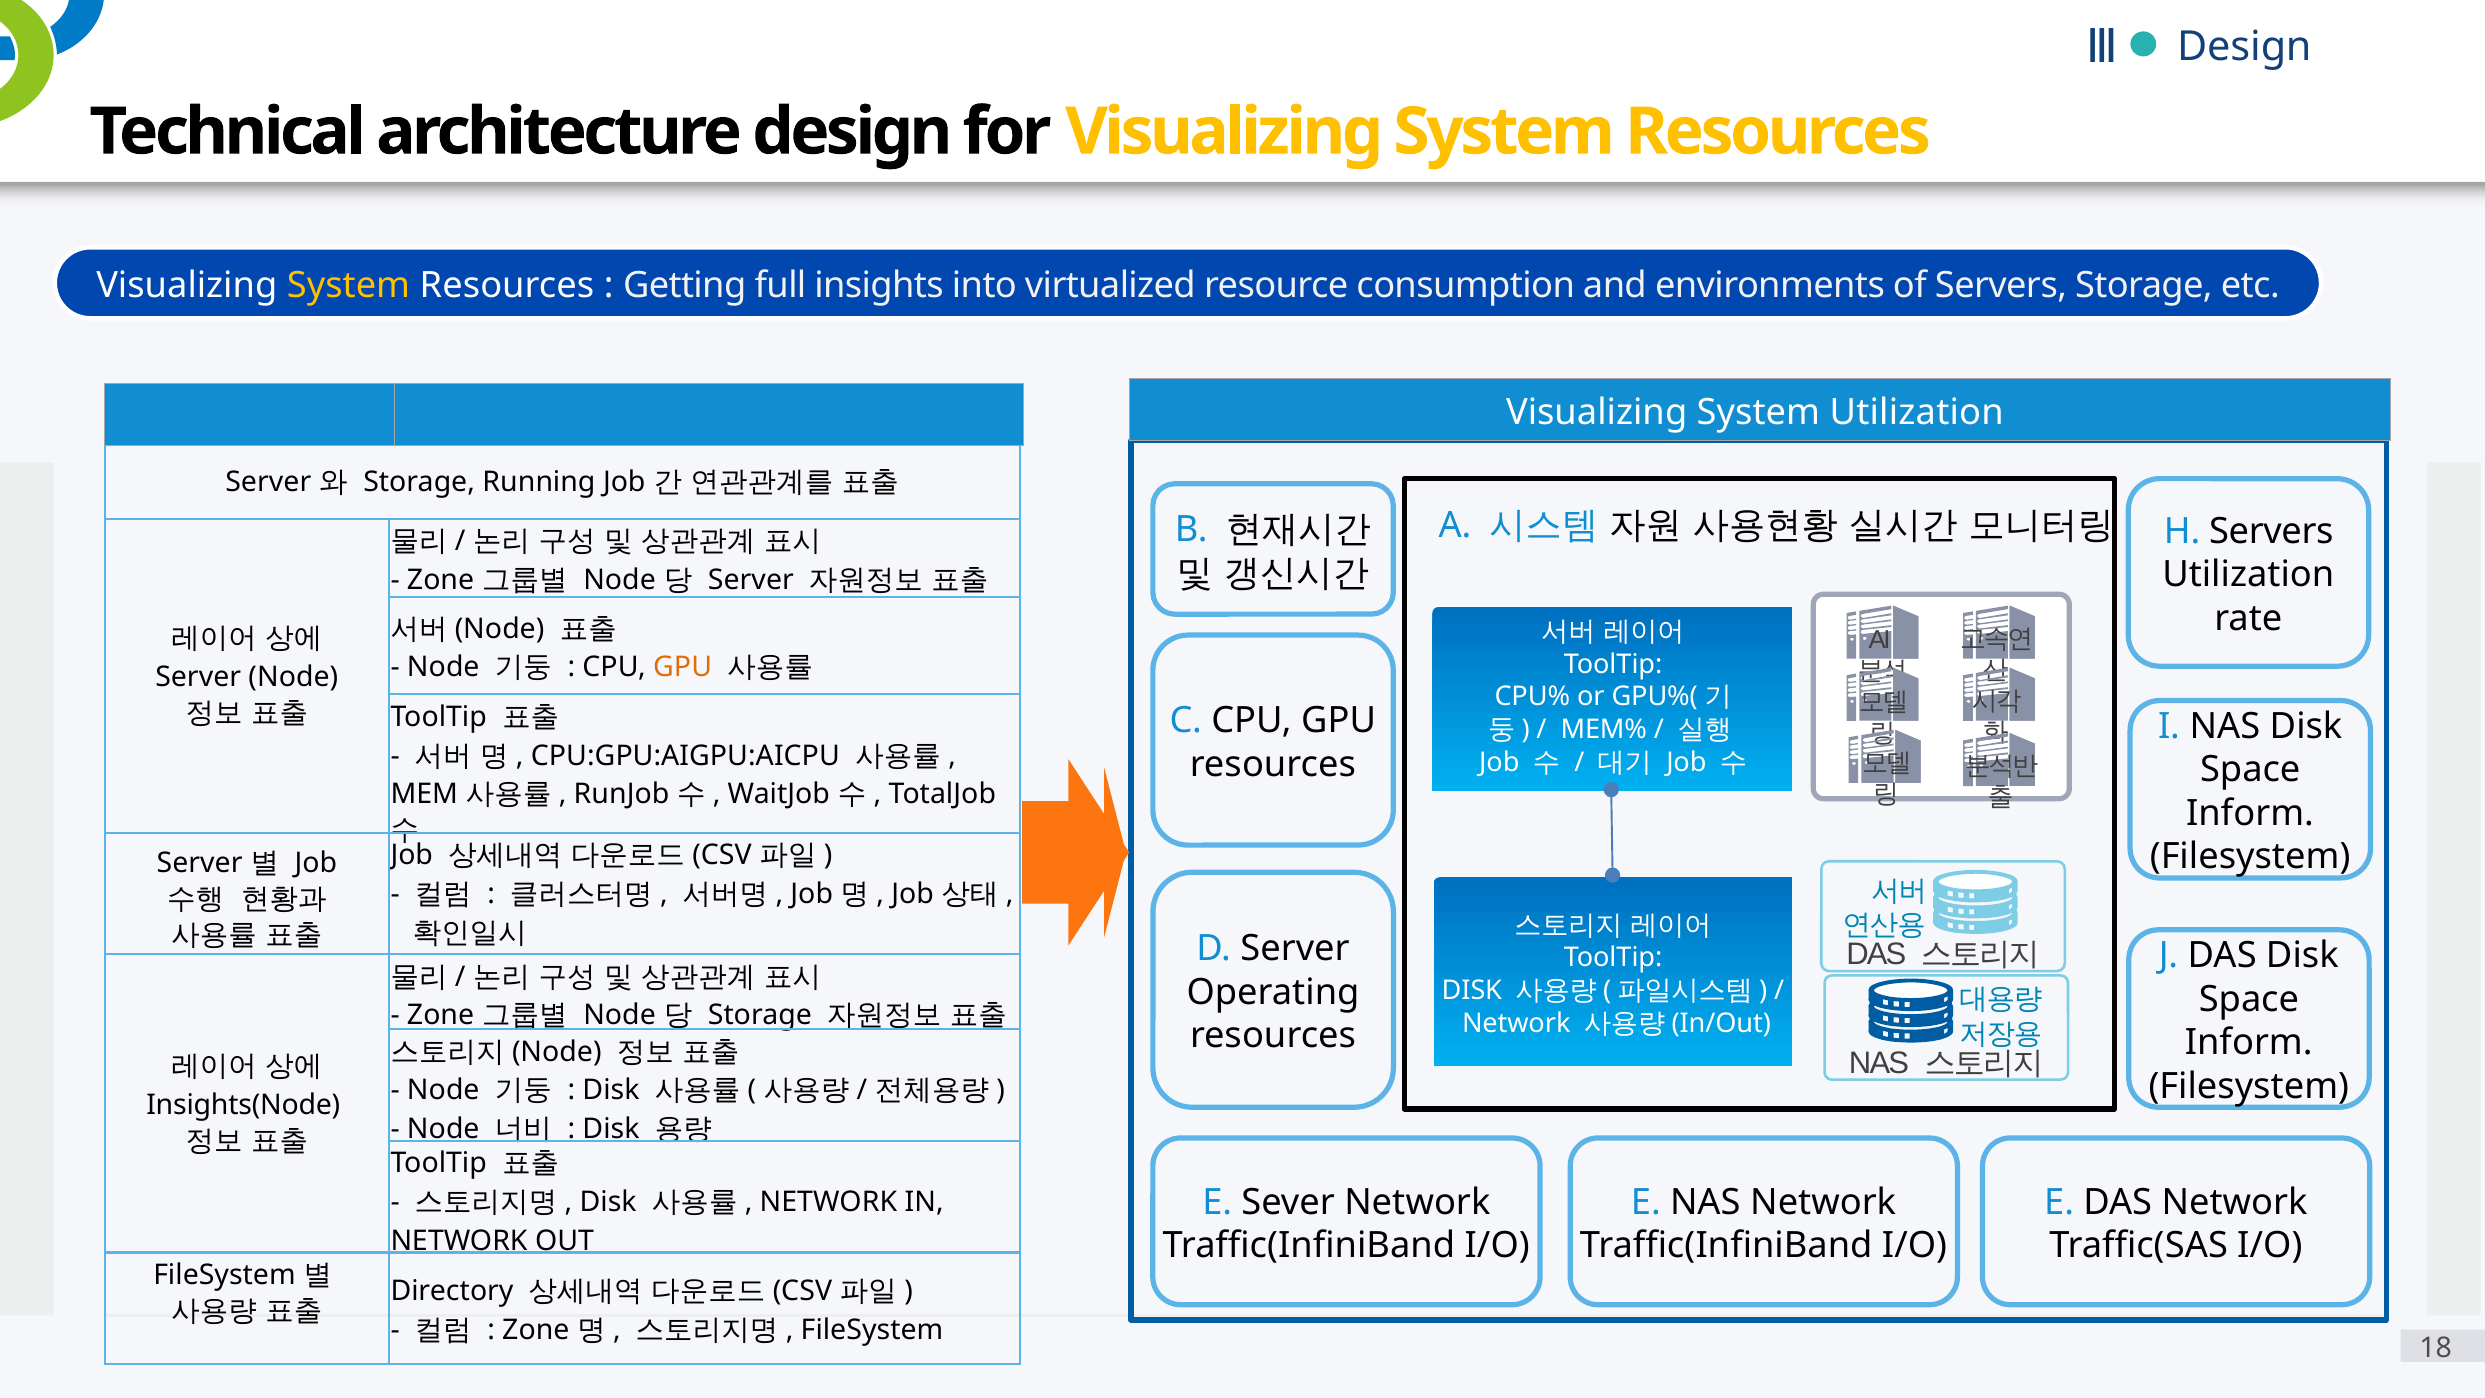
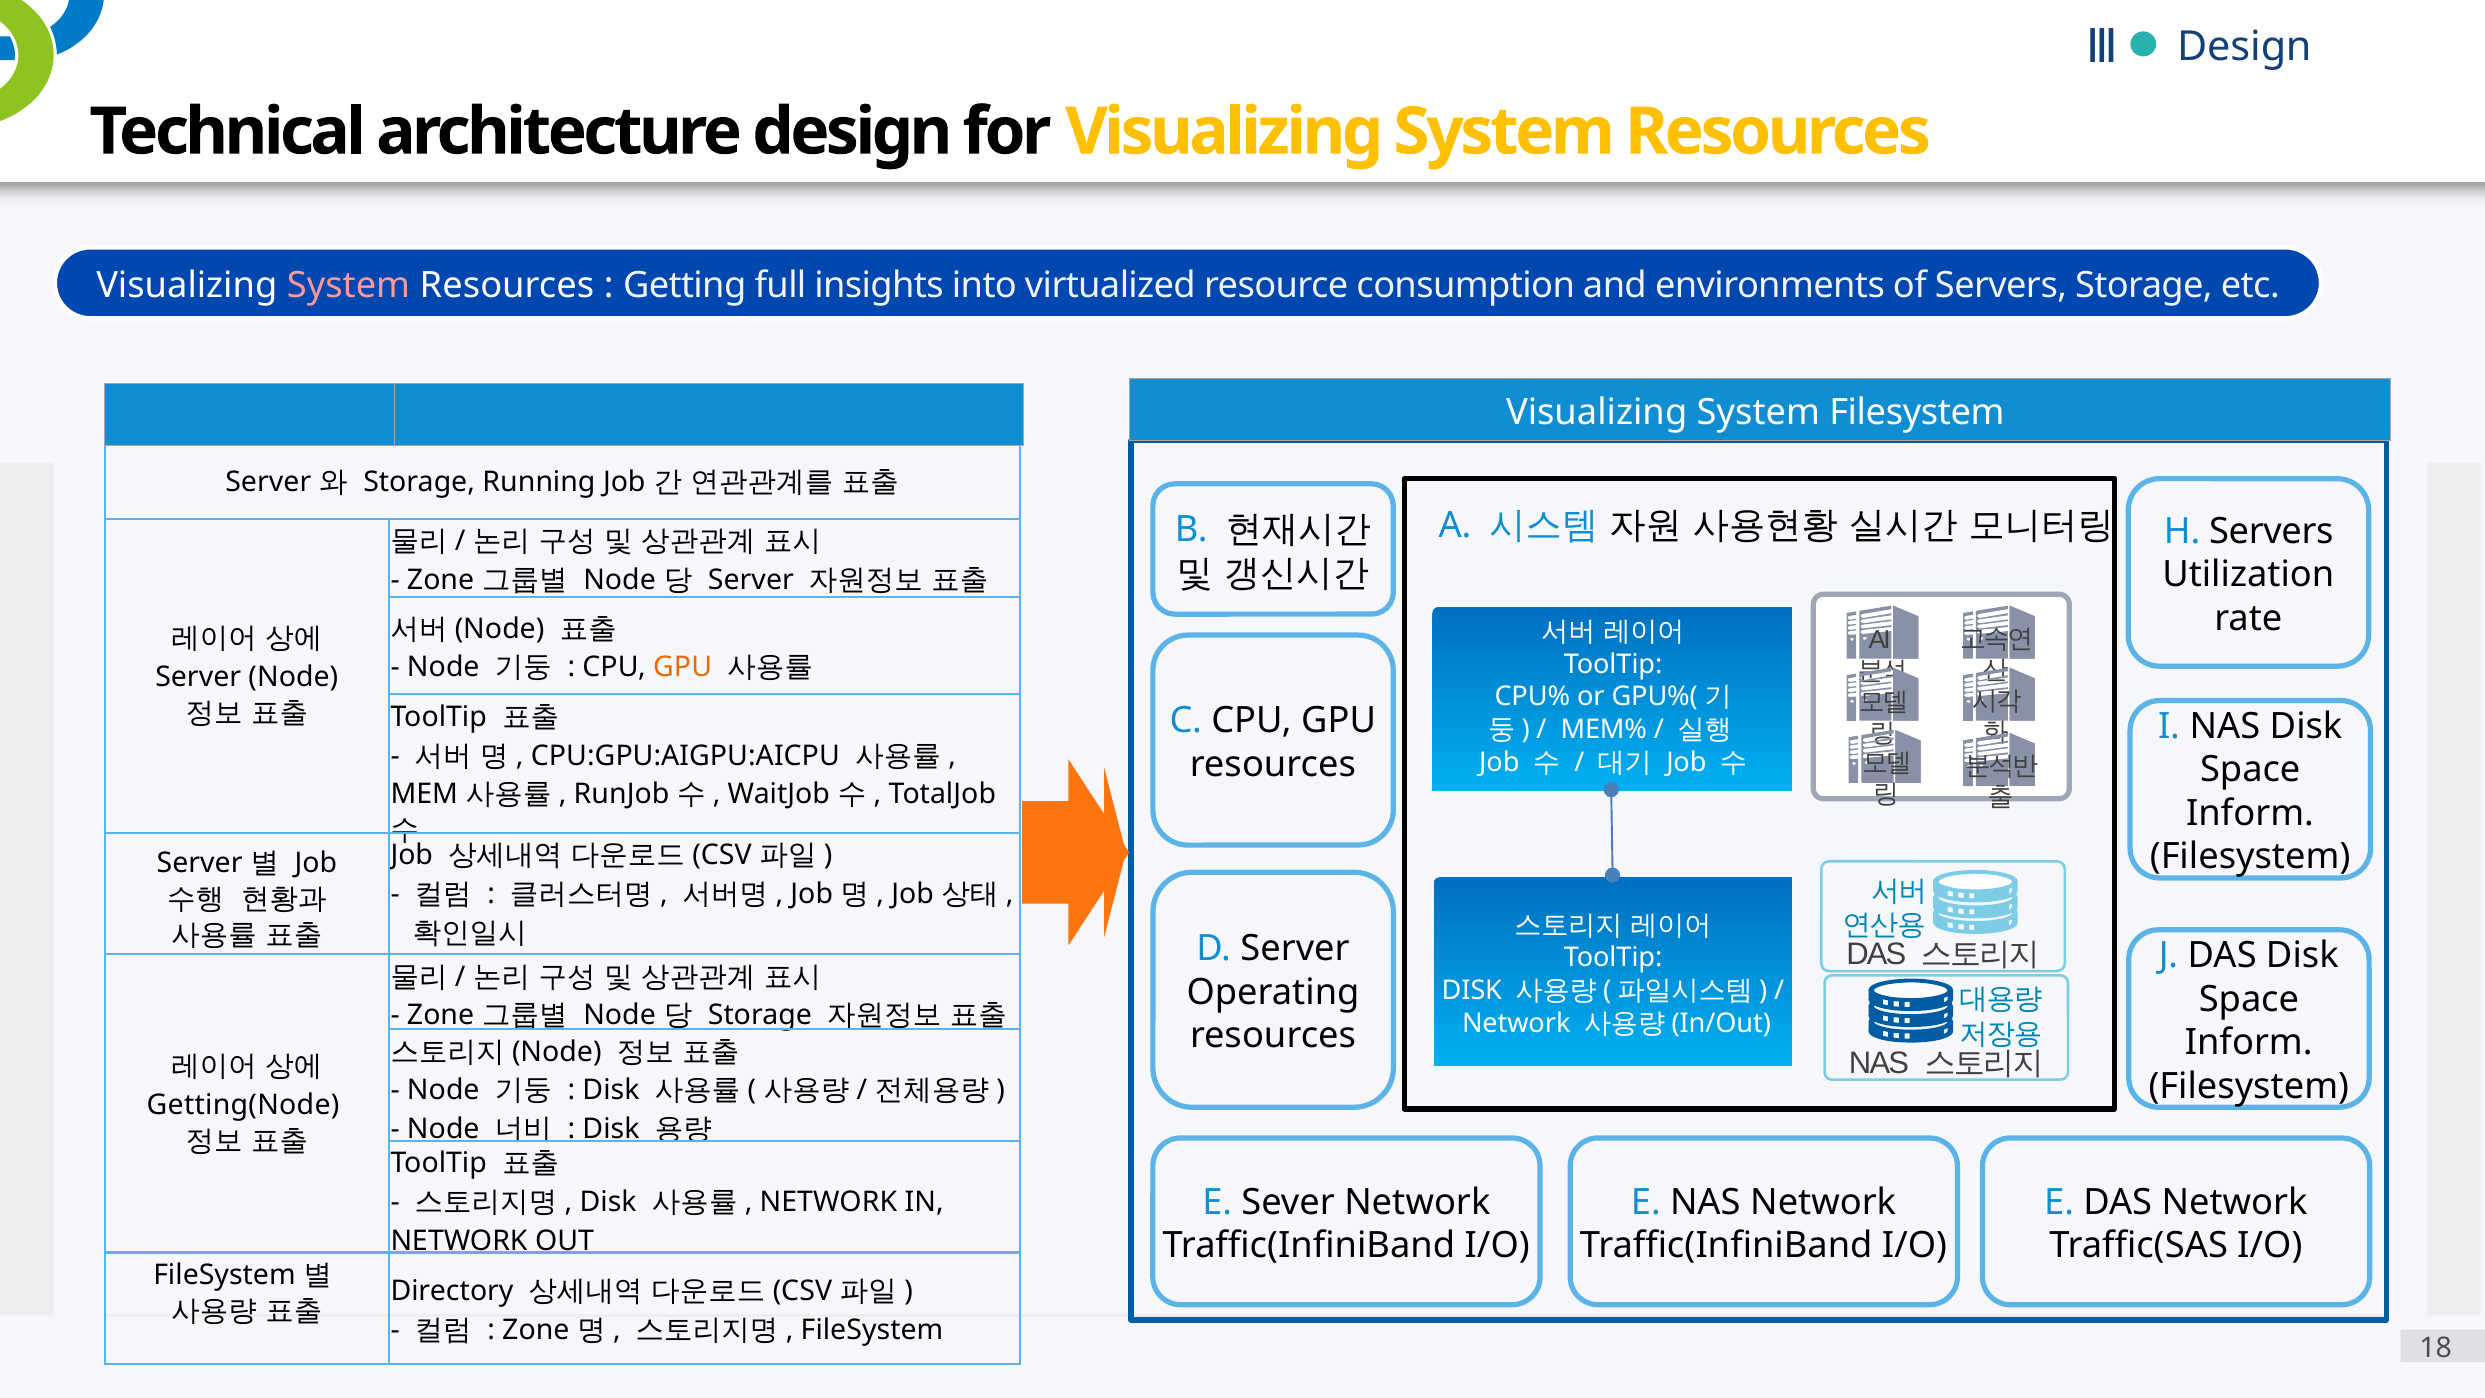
System at (349, 285) colour: yellow -> pink
System Utilization: Utilization -> Filesystem
Insights(Node: Insights(Node -> Getting(Node
